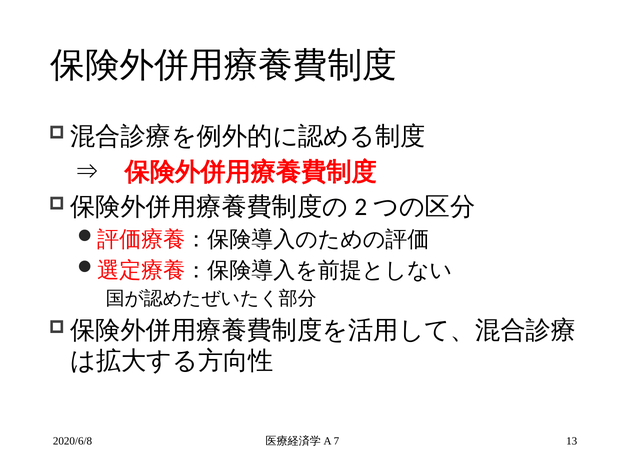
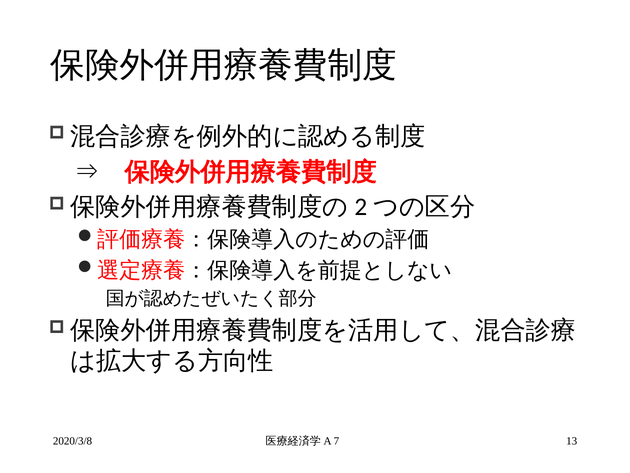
2020/6/8: 2020/6/8 -> 2020/3/8
